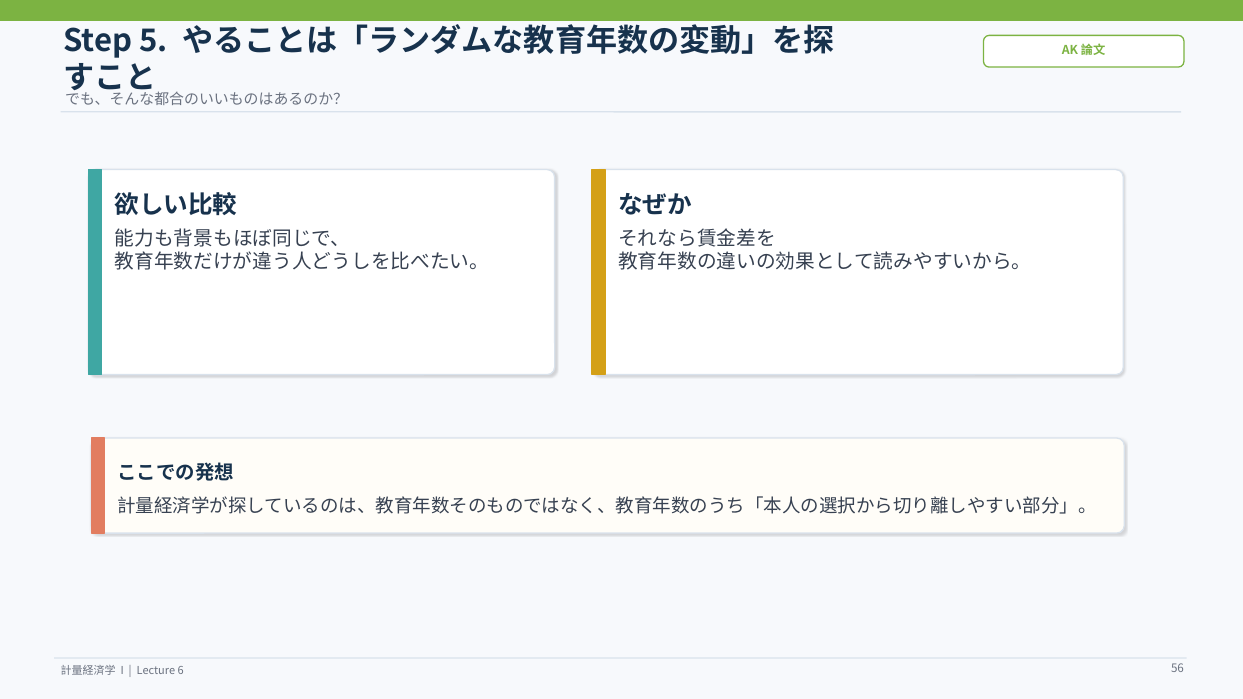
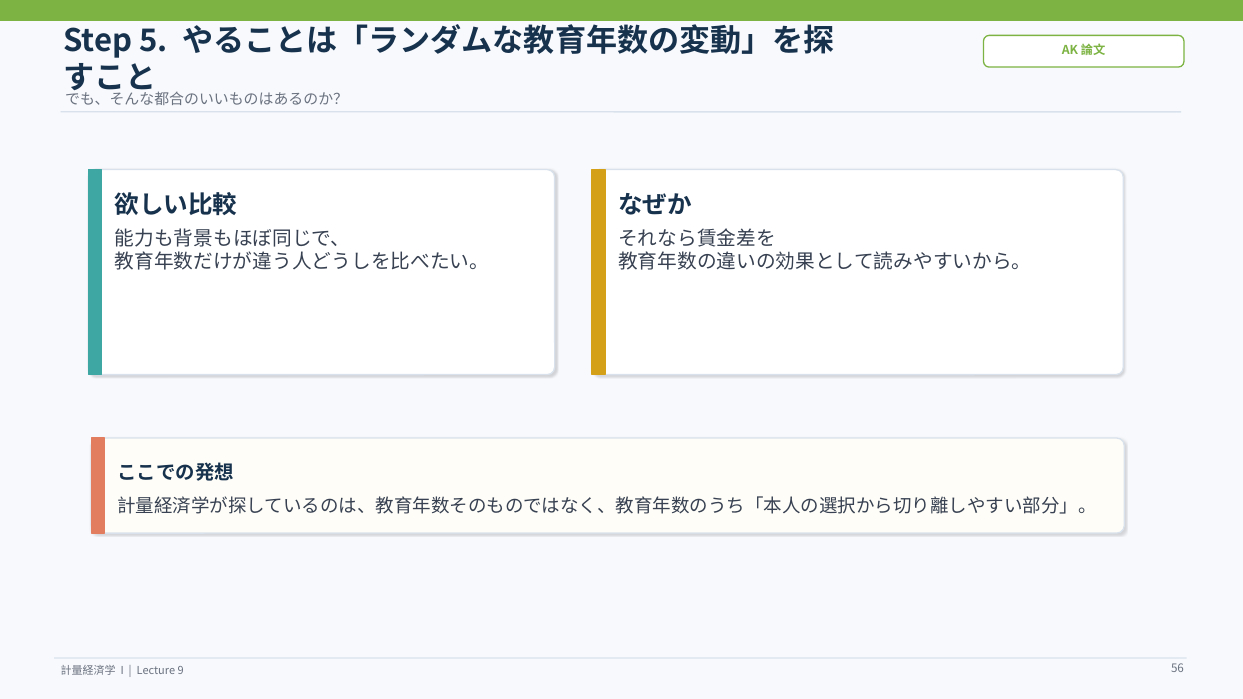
6: 6 -> 9
